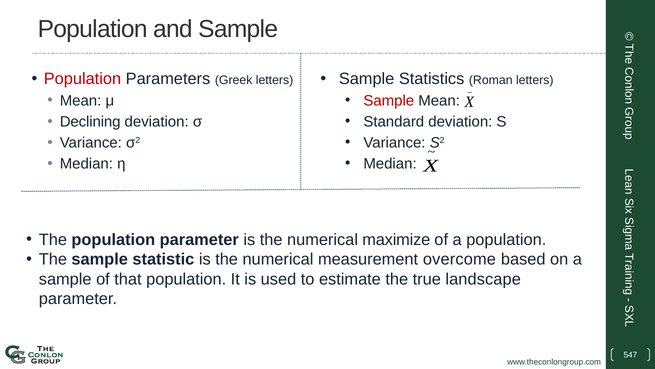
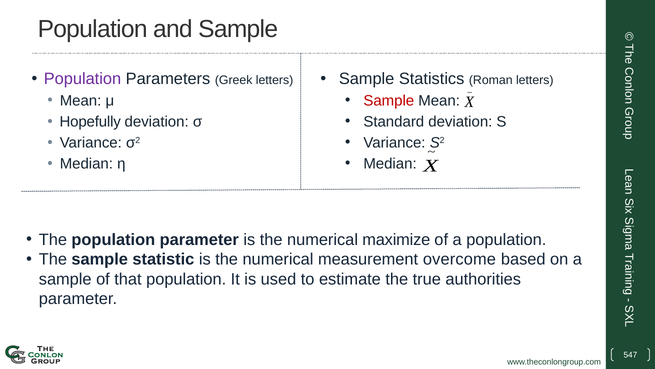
Population at (82, 79) colour: red -> purple
Declining: Declining -> Hopefully
landscape: landscape -> authorities
